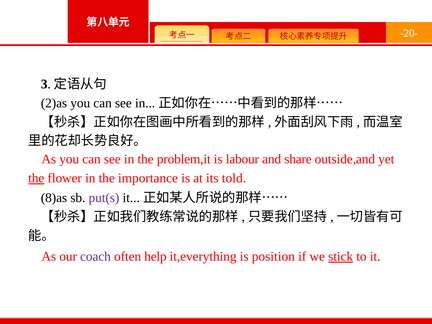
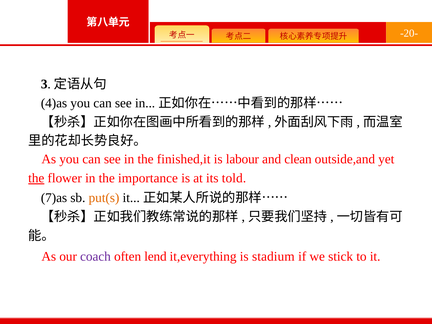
2)as: 2)as -> 4)as
problem,it: problem,it -> finished,it
share: share -> clean
8)as: 8)as -> 7)as
put(s colour: purple -> orange
help: help -> lend
position: position -> stadium
stick underline: present -> none
